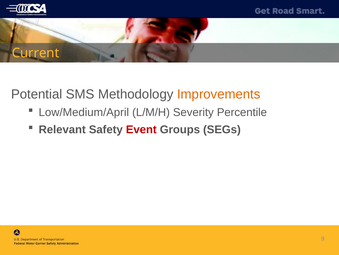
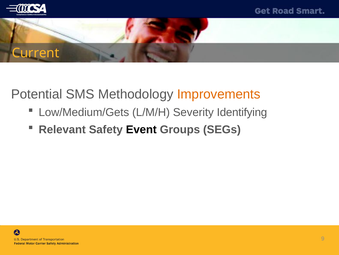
Low/Medium/April: Low/Medium/April -> Low/Medium/Gets
Percentile: Percentile -> Identifying
Event colour: red -> black
